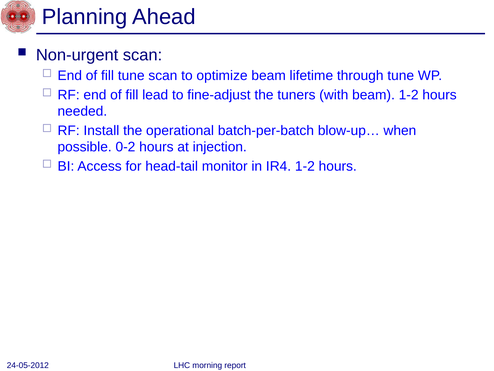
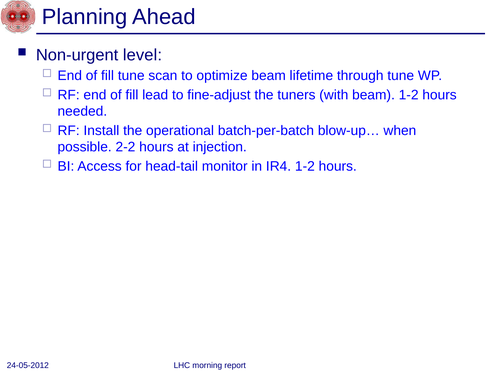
Non-urgent scan: scan -> level
0-2: 0-2 -> 2-2
